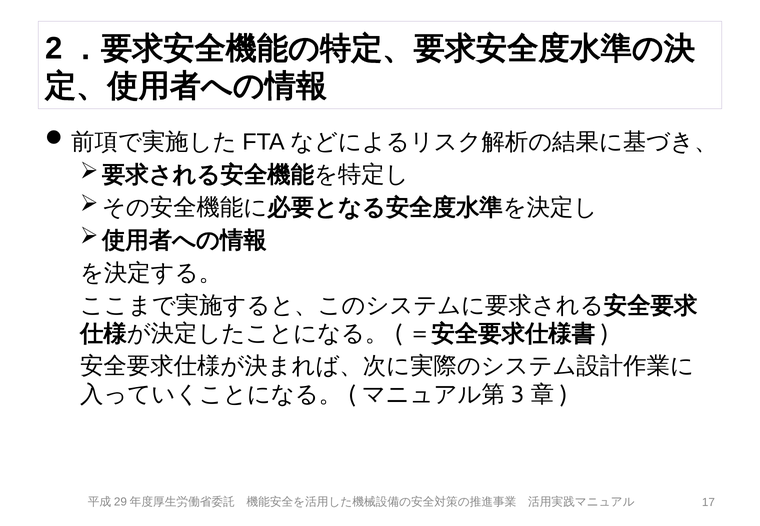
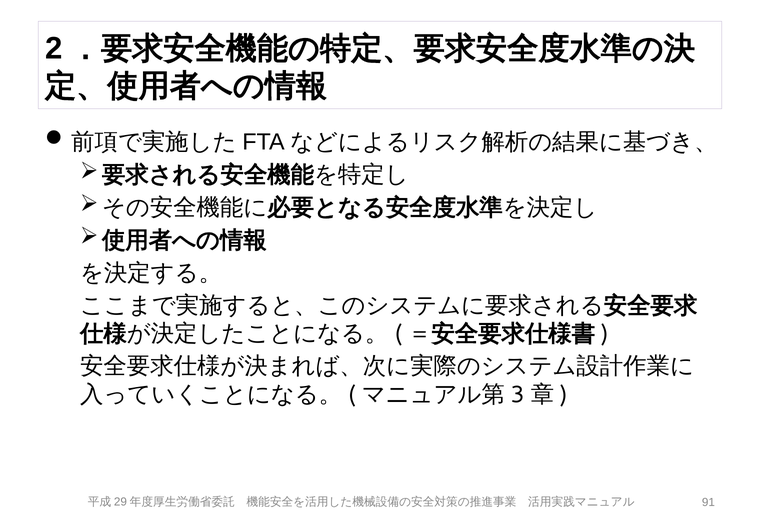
17: 17 -> 91
